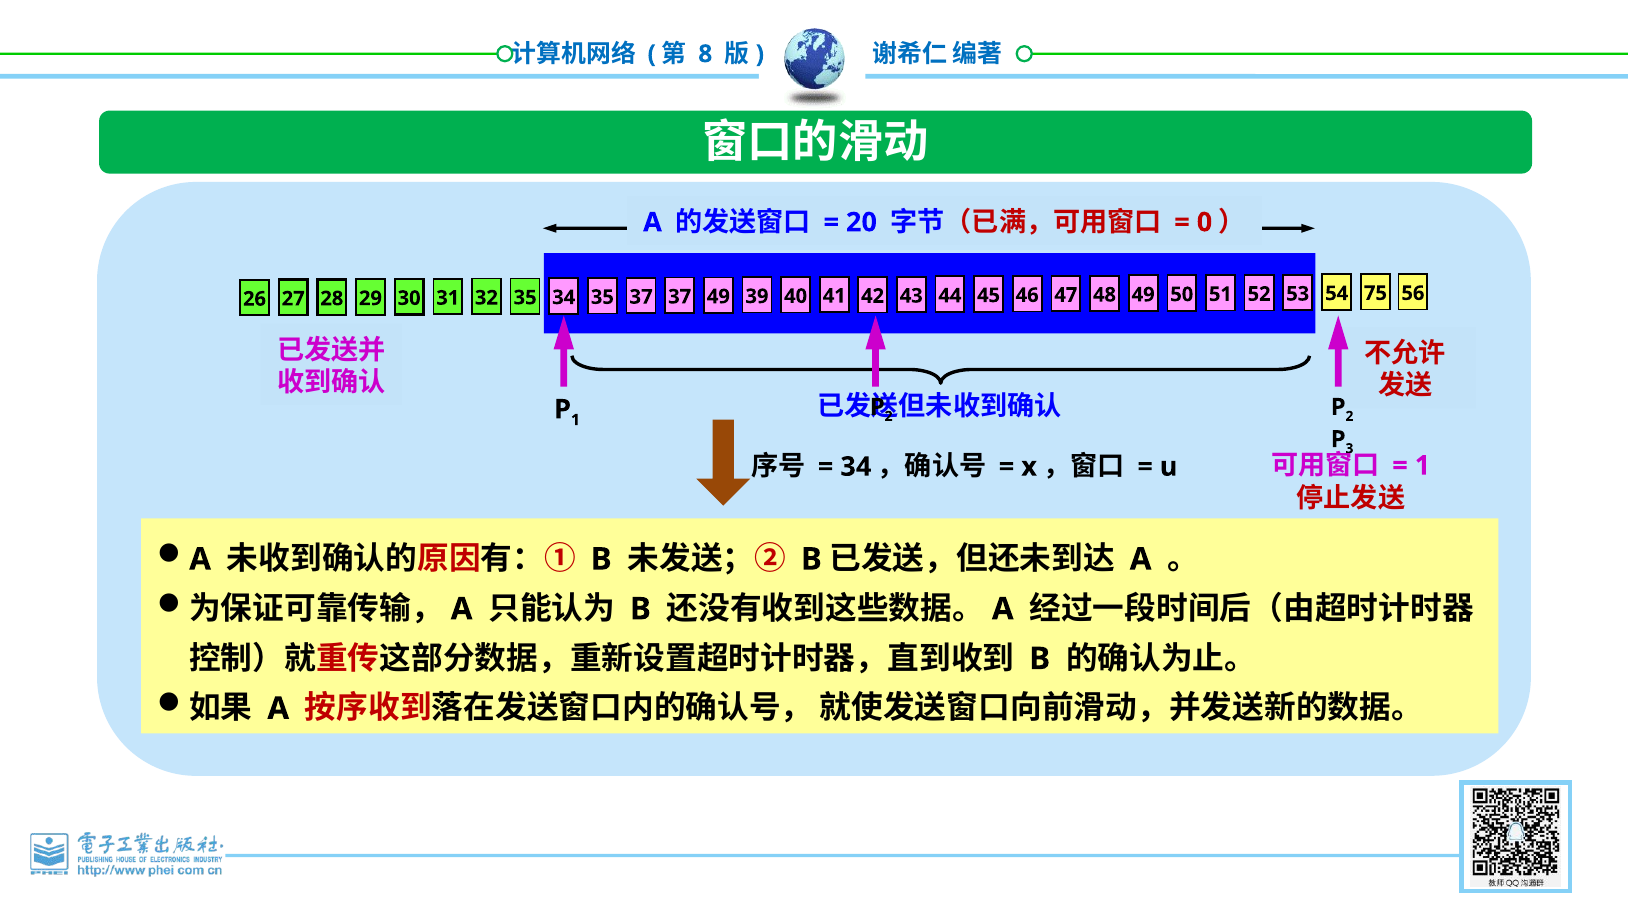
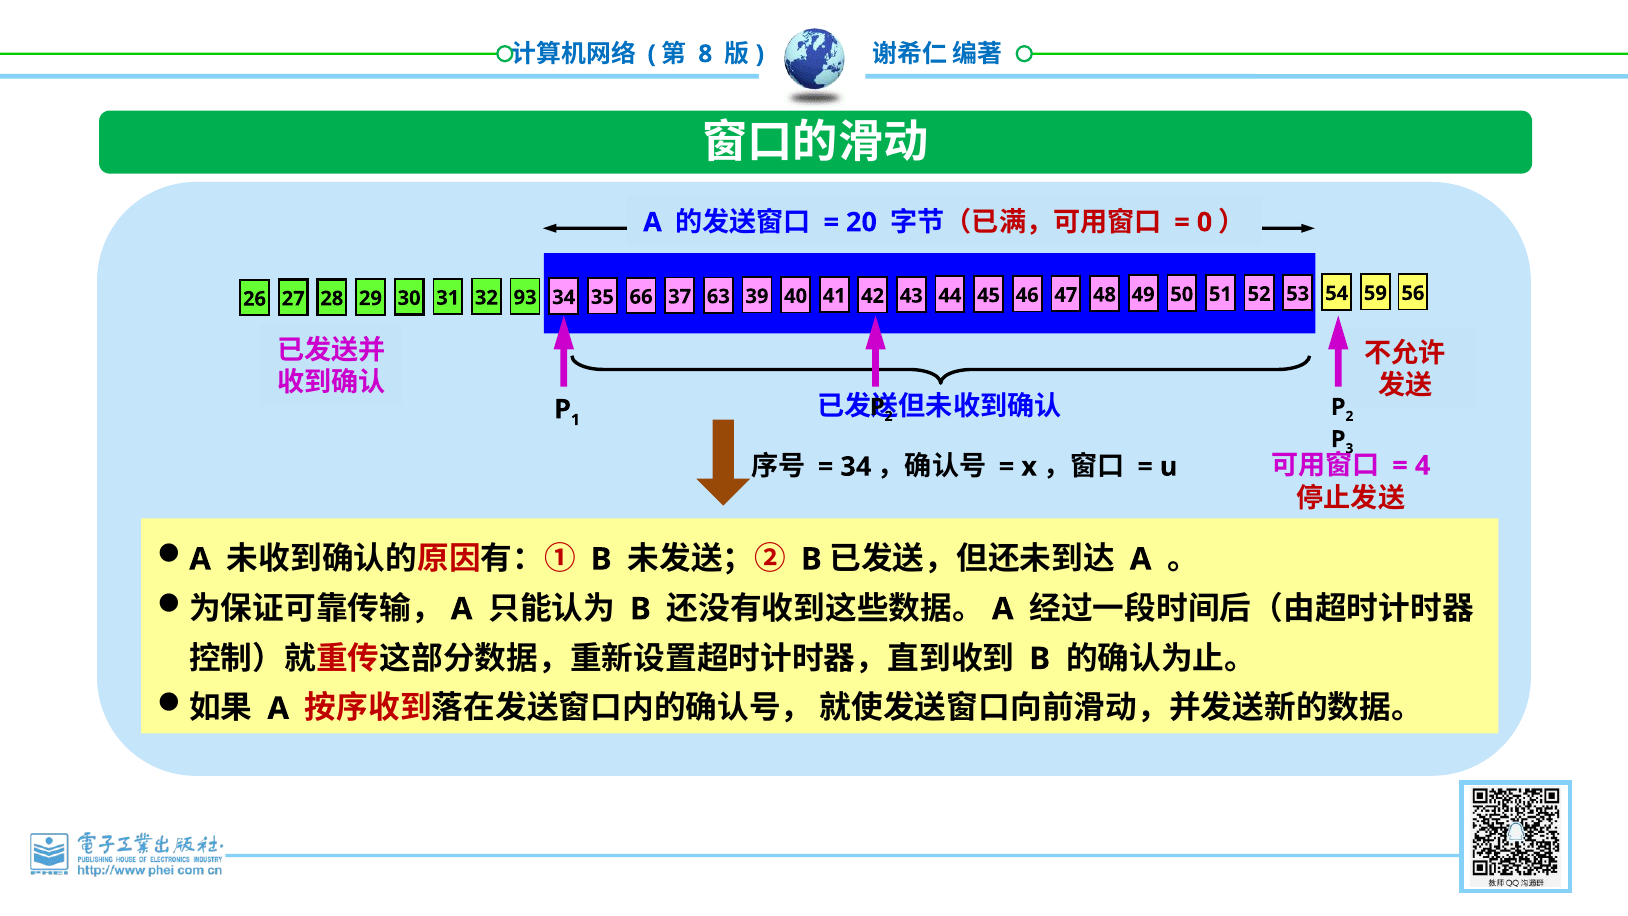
32 35: 35 -> 93
35 37: 37 -> 66
37 49: 49 -> 63
75: 75 -> 59
1 at (1423, 465): 1 -> 4
